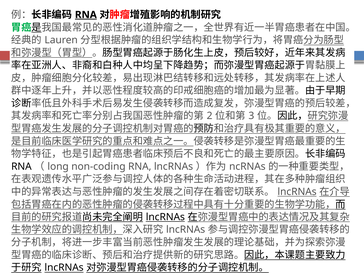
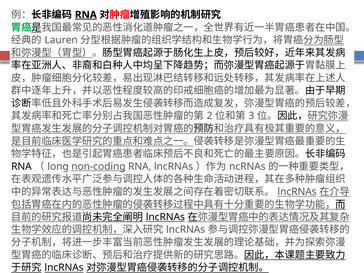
non-coding underline: none -> present
